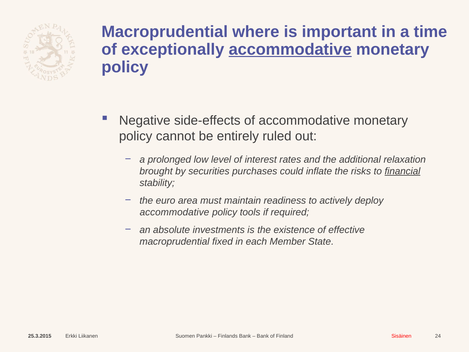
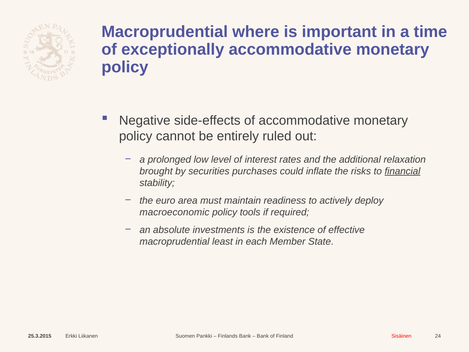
accommodative at (290, 49) underline: present -> none
accommodative at (174, 212): accommodative -> macroeconomic
fixed: fixed -> least
